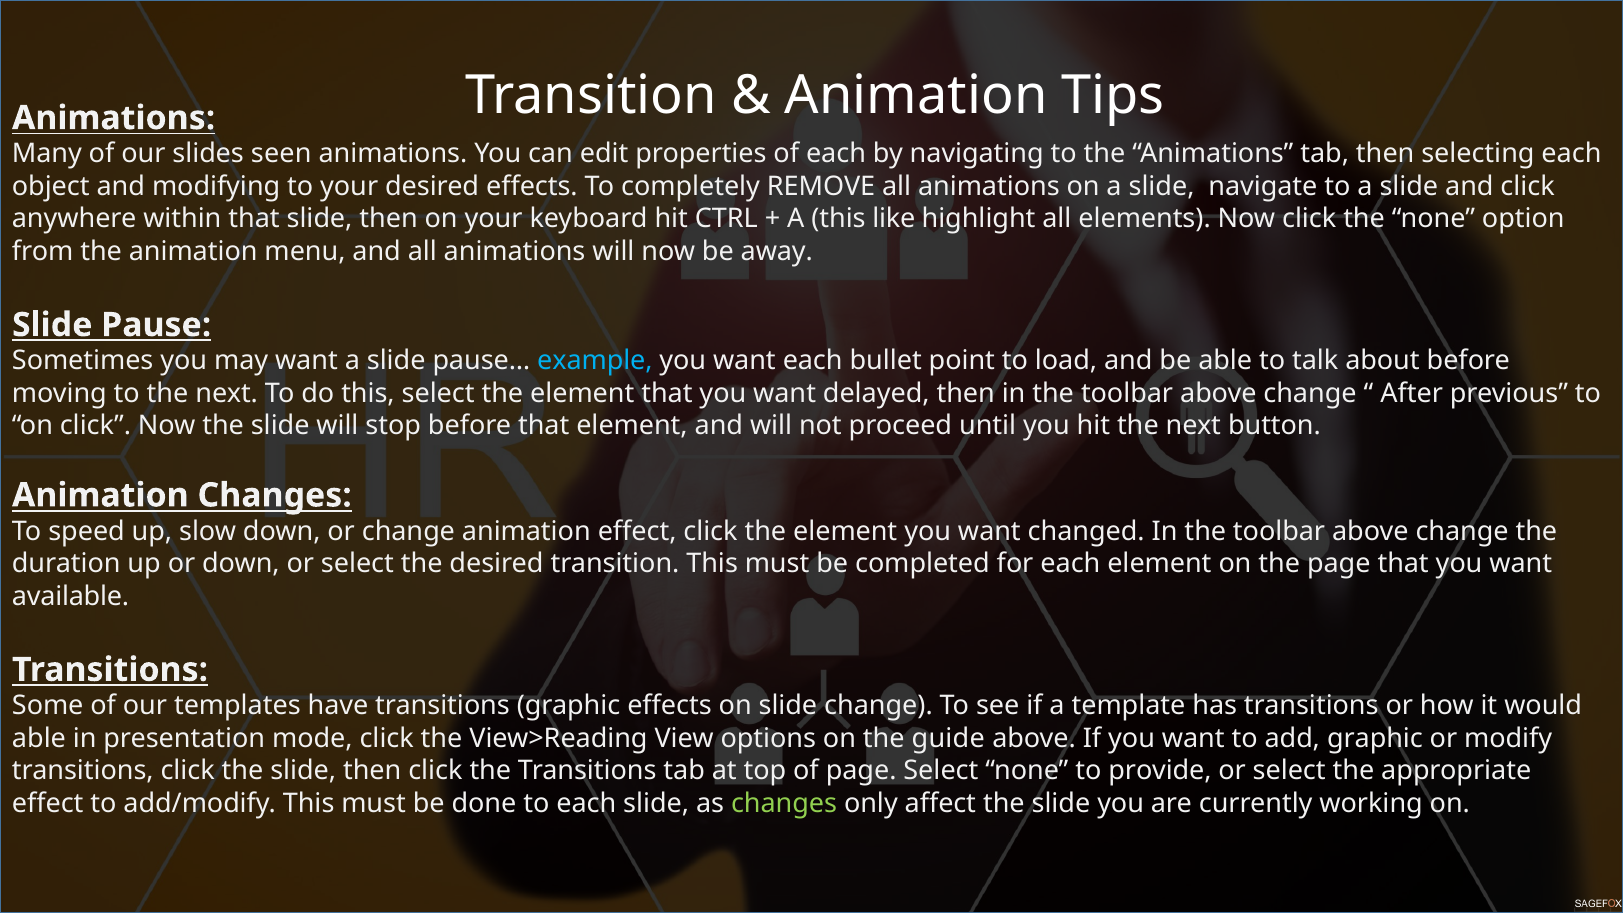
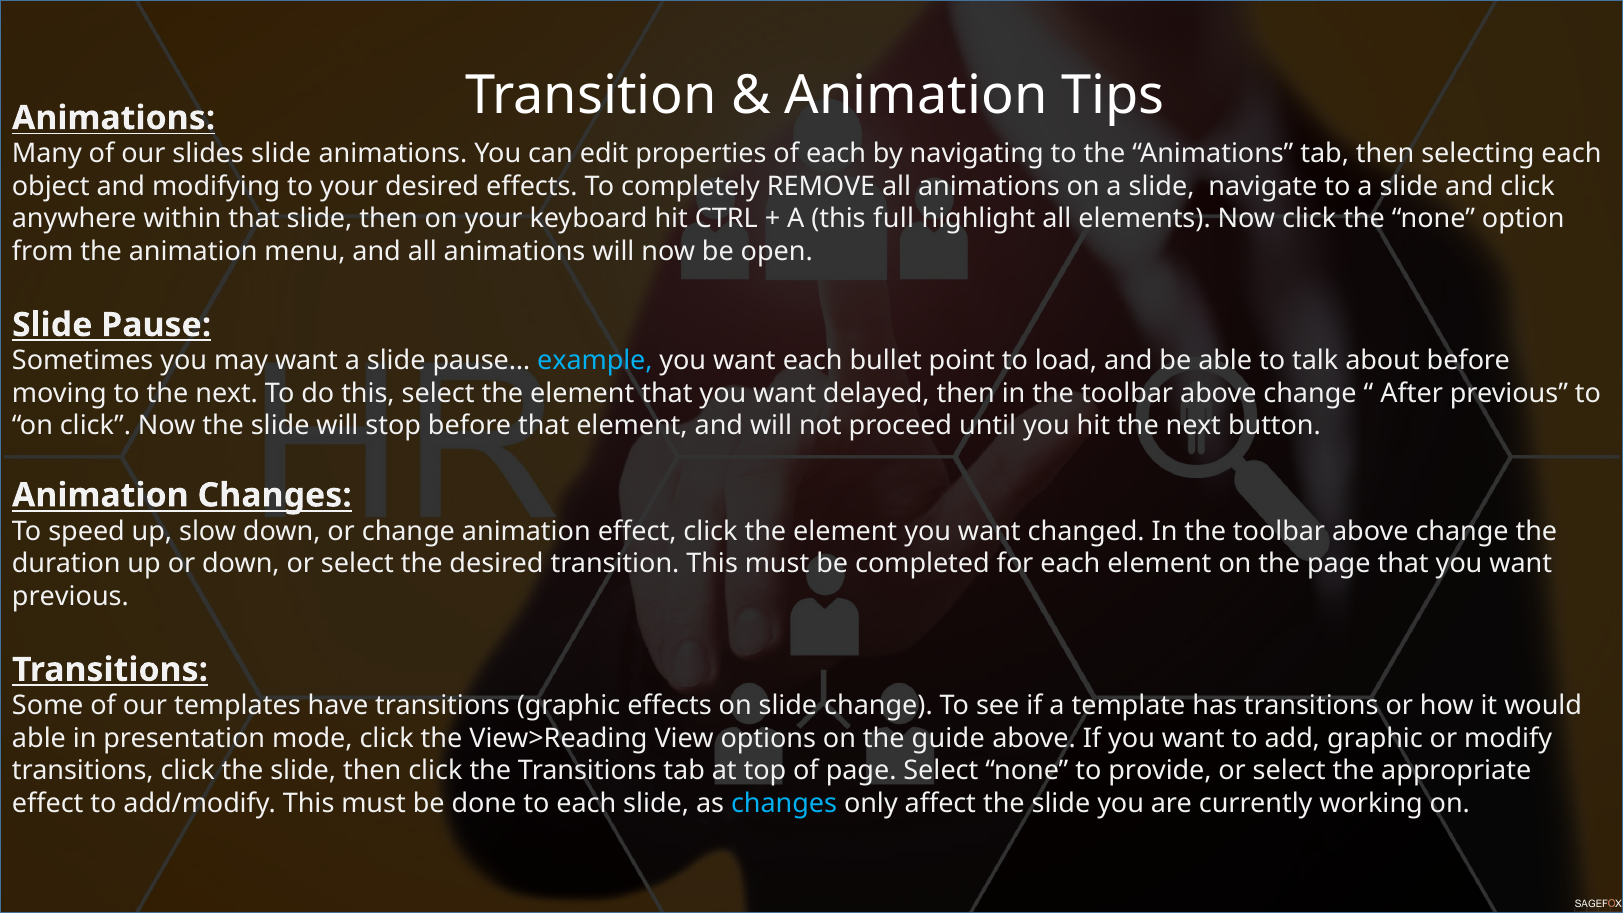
slides seen: seen -> slide
like: like -> full
away: away -> open
available at (71, 596): available -> previous
changes at (784, 803) colour: light green -> light blue
